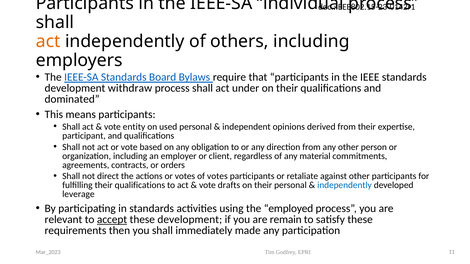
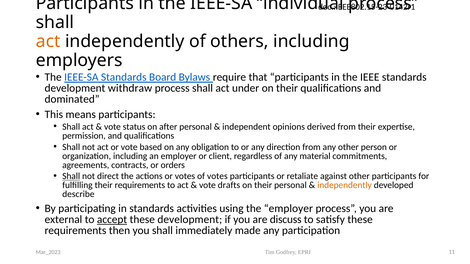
entity: entity -> status
used: used -> after
participant: participant -> permission
Shall at (71, 176) underline: none -> present
fulfilling their qualifications: qualifications -> requirements
independently at (345, 185) colour: blue -> orange
leverage: leverage -> describe
the employed: employed -> employer
relevant: relevant -> external
remain: remain -> discuss
